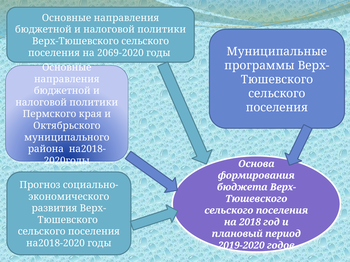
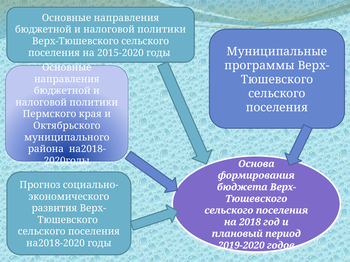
2069-2020: 2069-2020 -> 2015-2020
